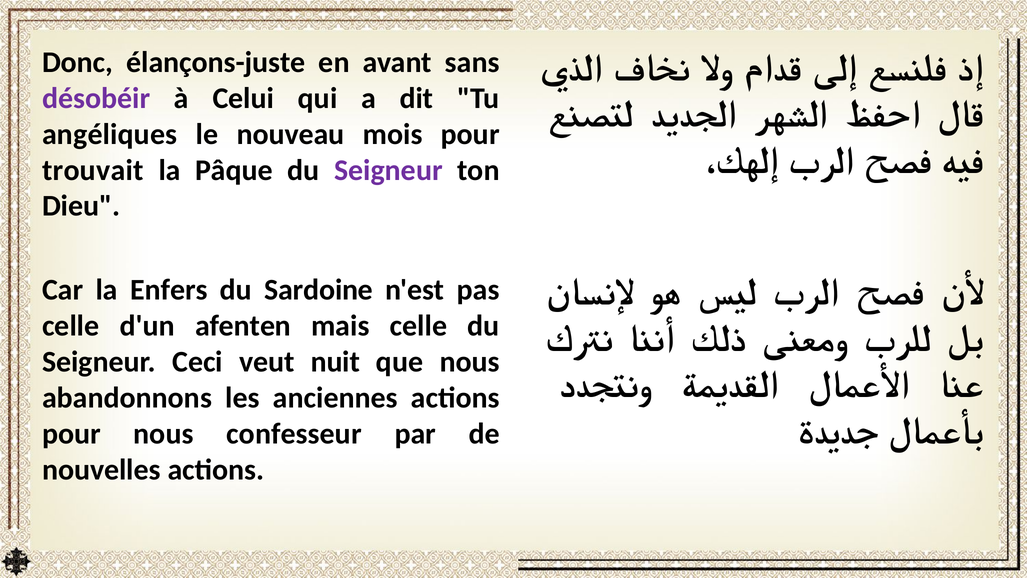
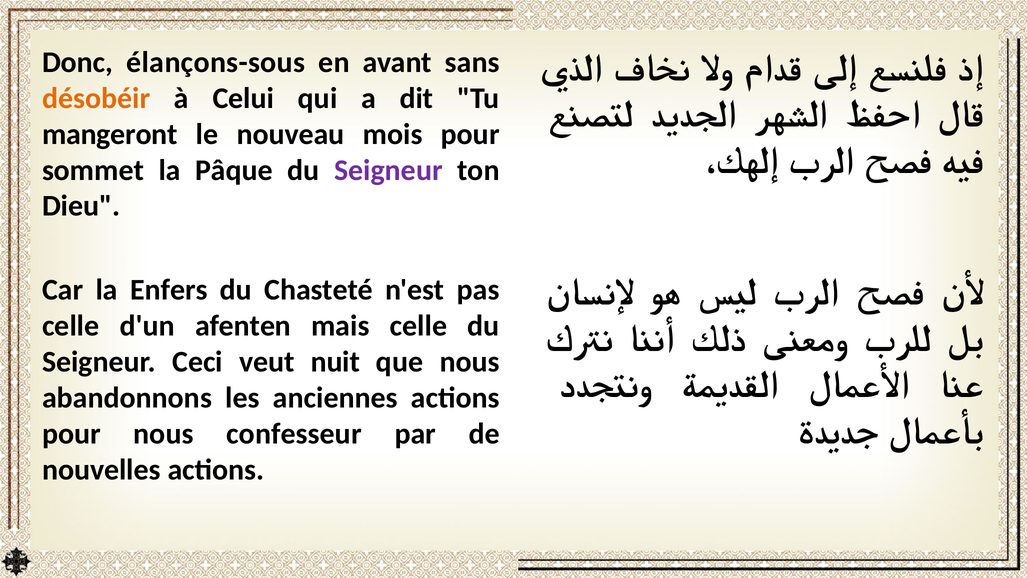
élançons-juste: élançons-juste -> élançons-sous
désobéir colour: purple -> orange
angéliques: angéliques -> mangeront
trouvait: trouvait -> sommet
Sardoine: Sardoine -> Chasteté
